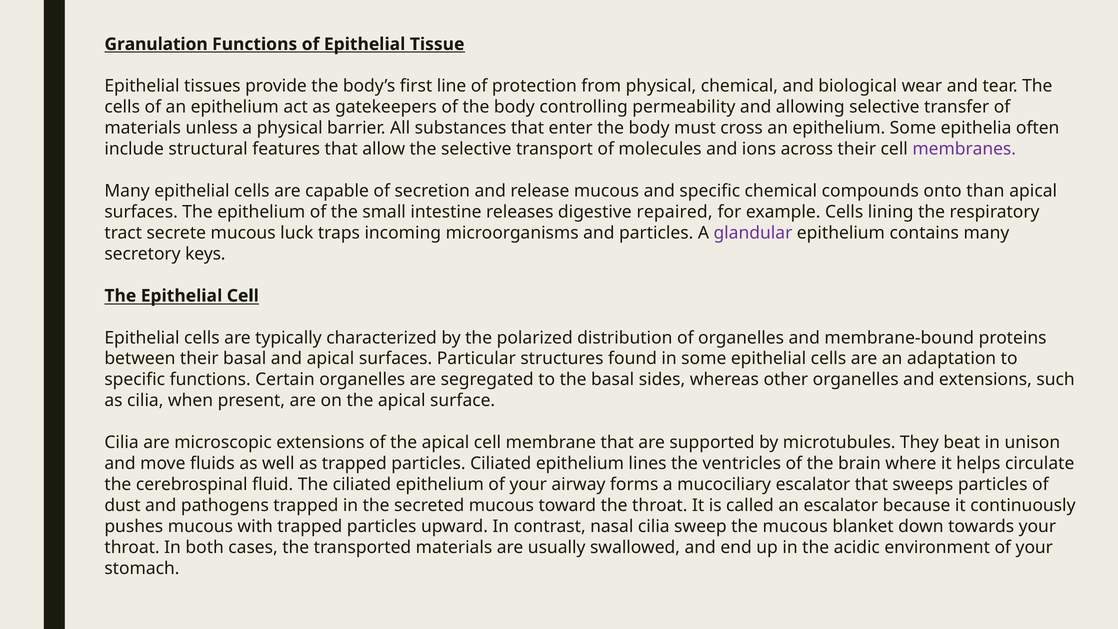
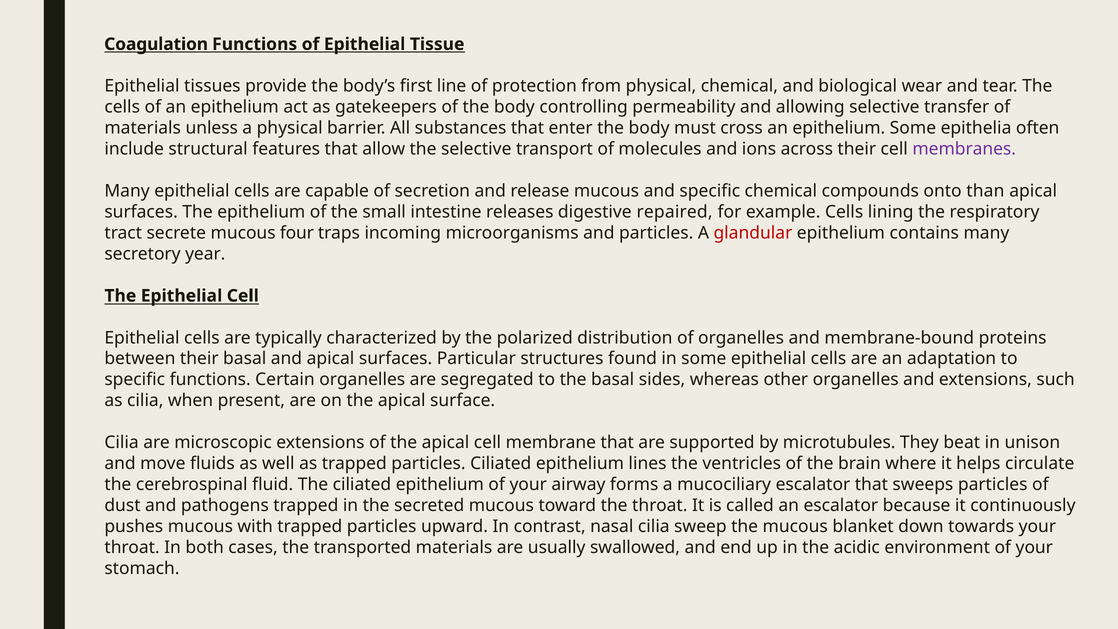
Granulation: Granulation -> Coagulation
luck: luck -> four
glandular colour: purple -> red
keys: keys -> year
